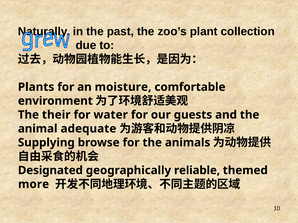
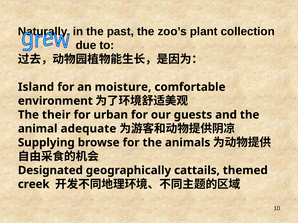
Plants: Plants -> Island
water: water -> urban
reliable: reliable -> cattails
more: more -> creek
